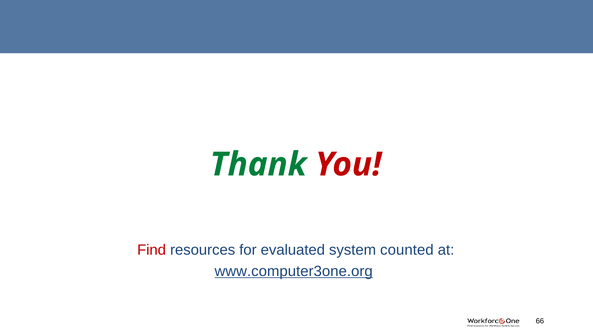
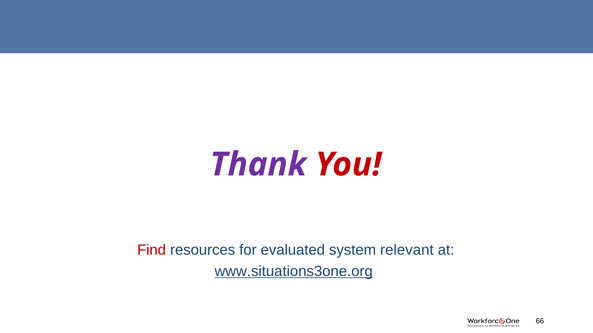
Thank colour: green -> purple
counted: counted -> relevant
www.computer3one.org: www.computer3one.org -> www.situations3one.org
